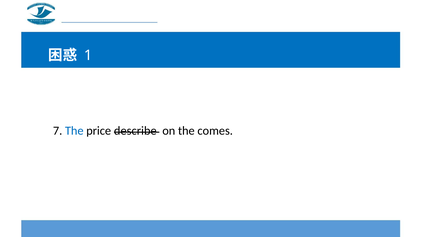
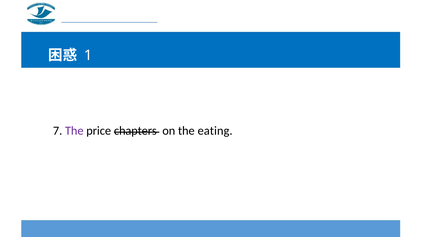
The at (74, 131) colour: blue -> purple
describe: describe -> chapters
comes: comes -> eating
